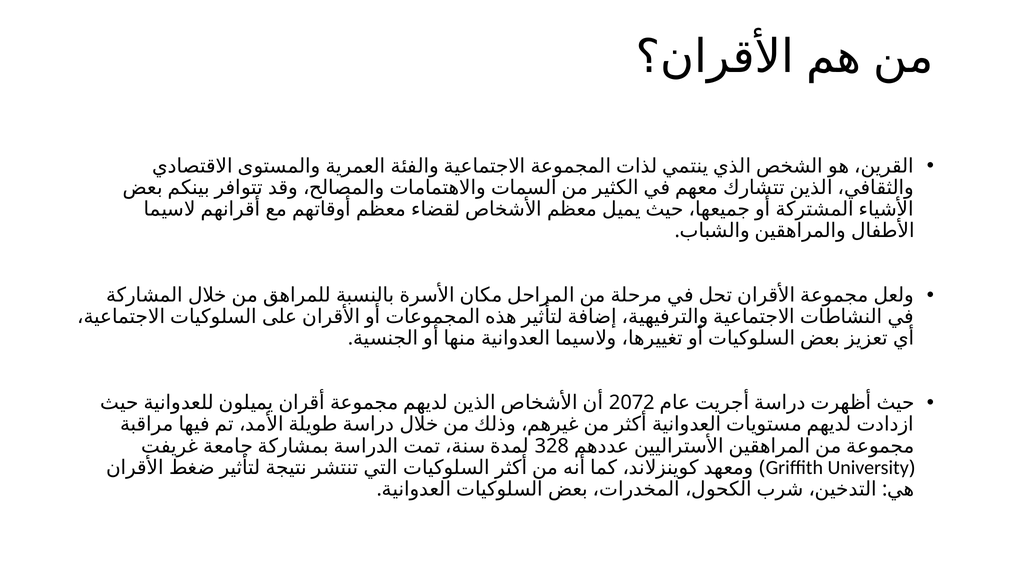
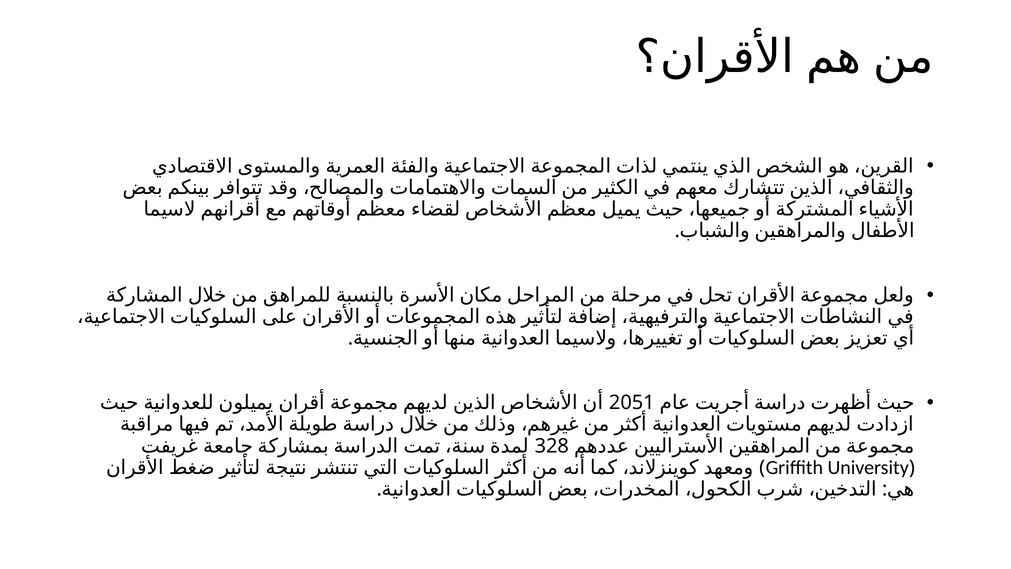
2072: 2072 -> 2051
